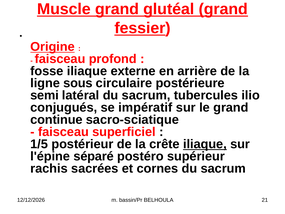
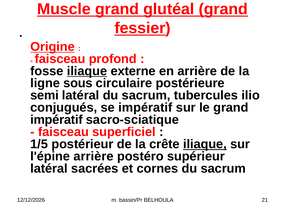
iliaque at (87, 71) underline: none -> present
continue at (56, 120): continue -> impératif
l'épine séparé: séparé -> arrière
rachis at (49, 168): rachis -> latéral
